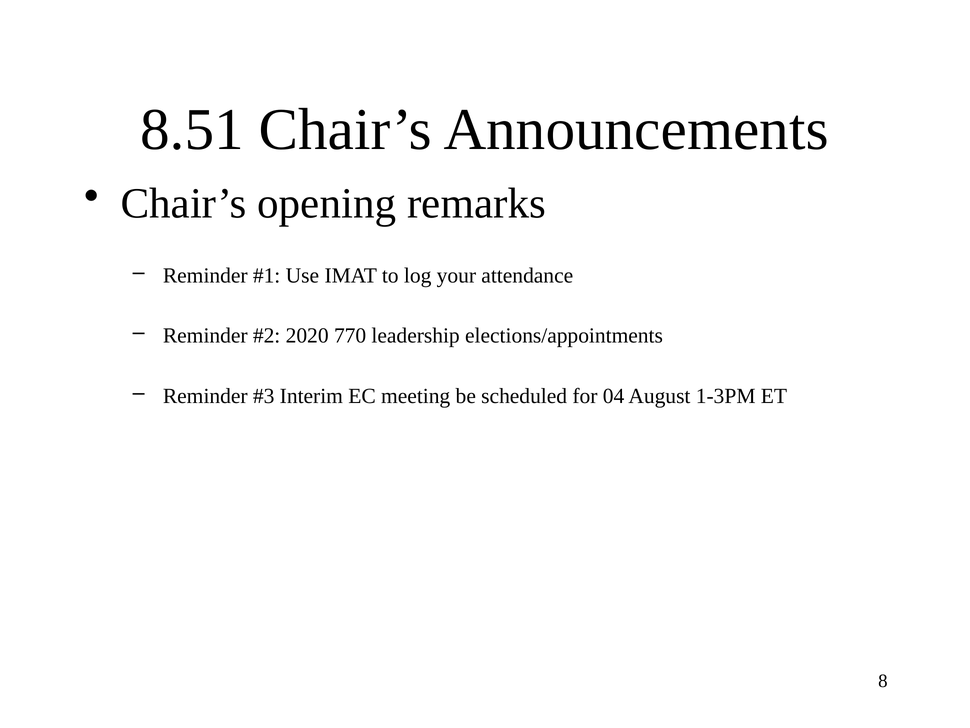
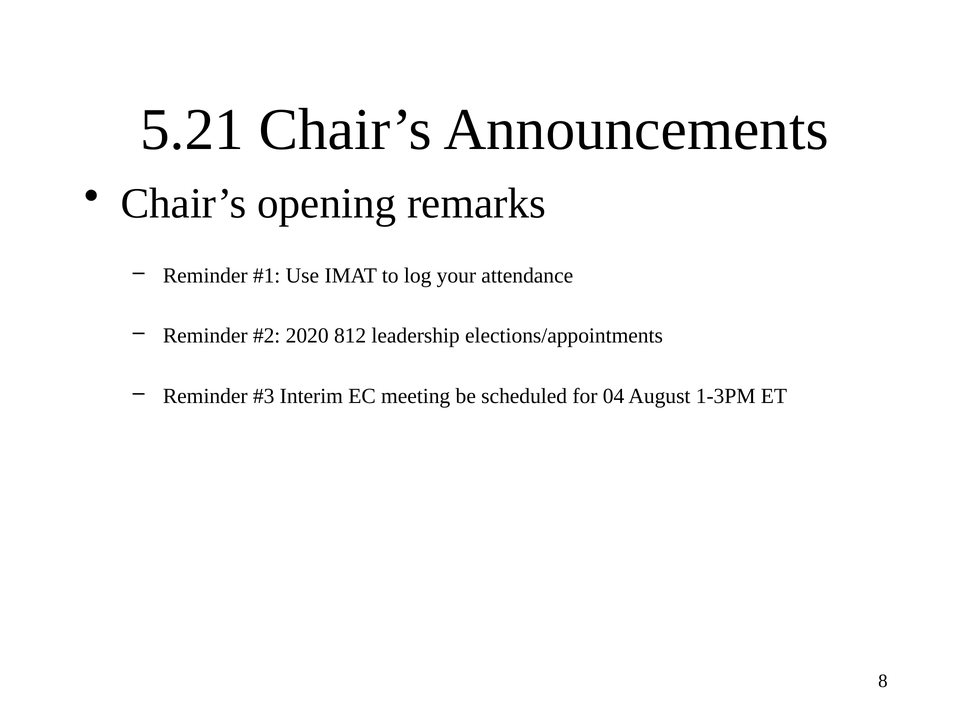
8.51: 8.51 -> 5.21
770: 770 -> 812
